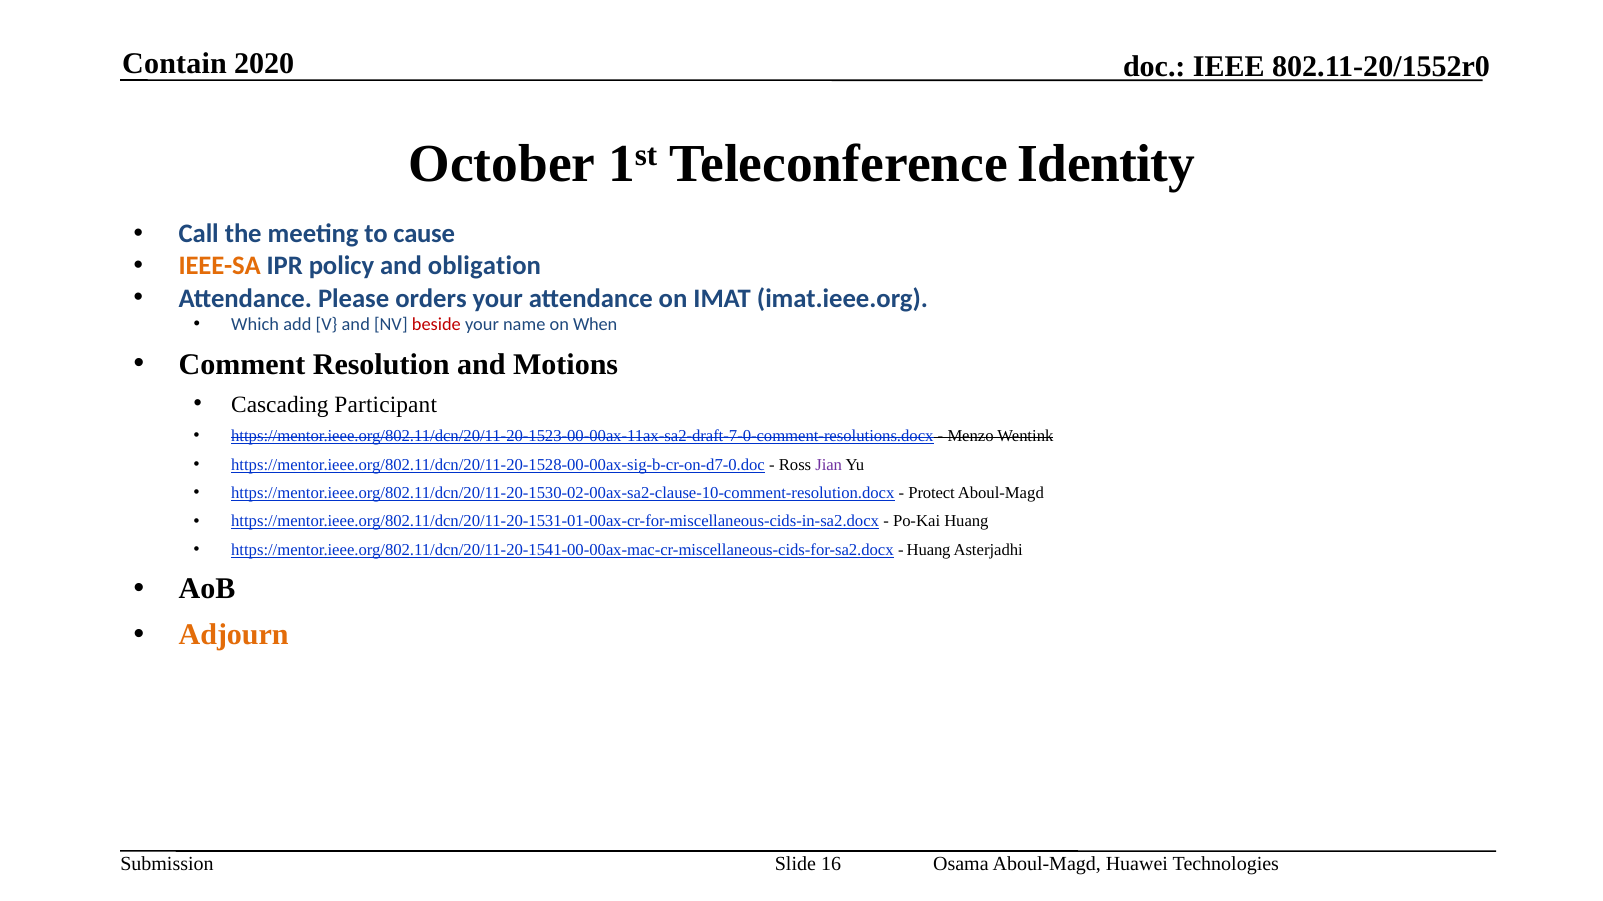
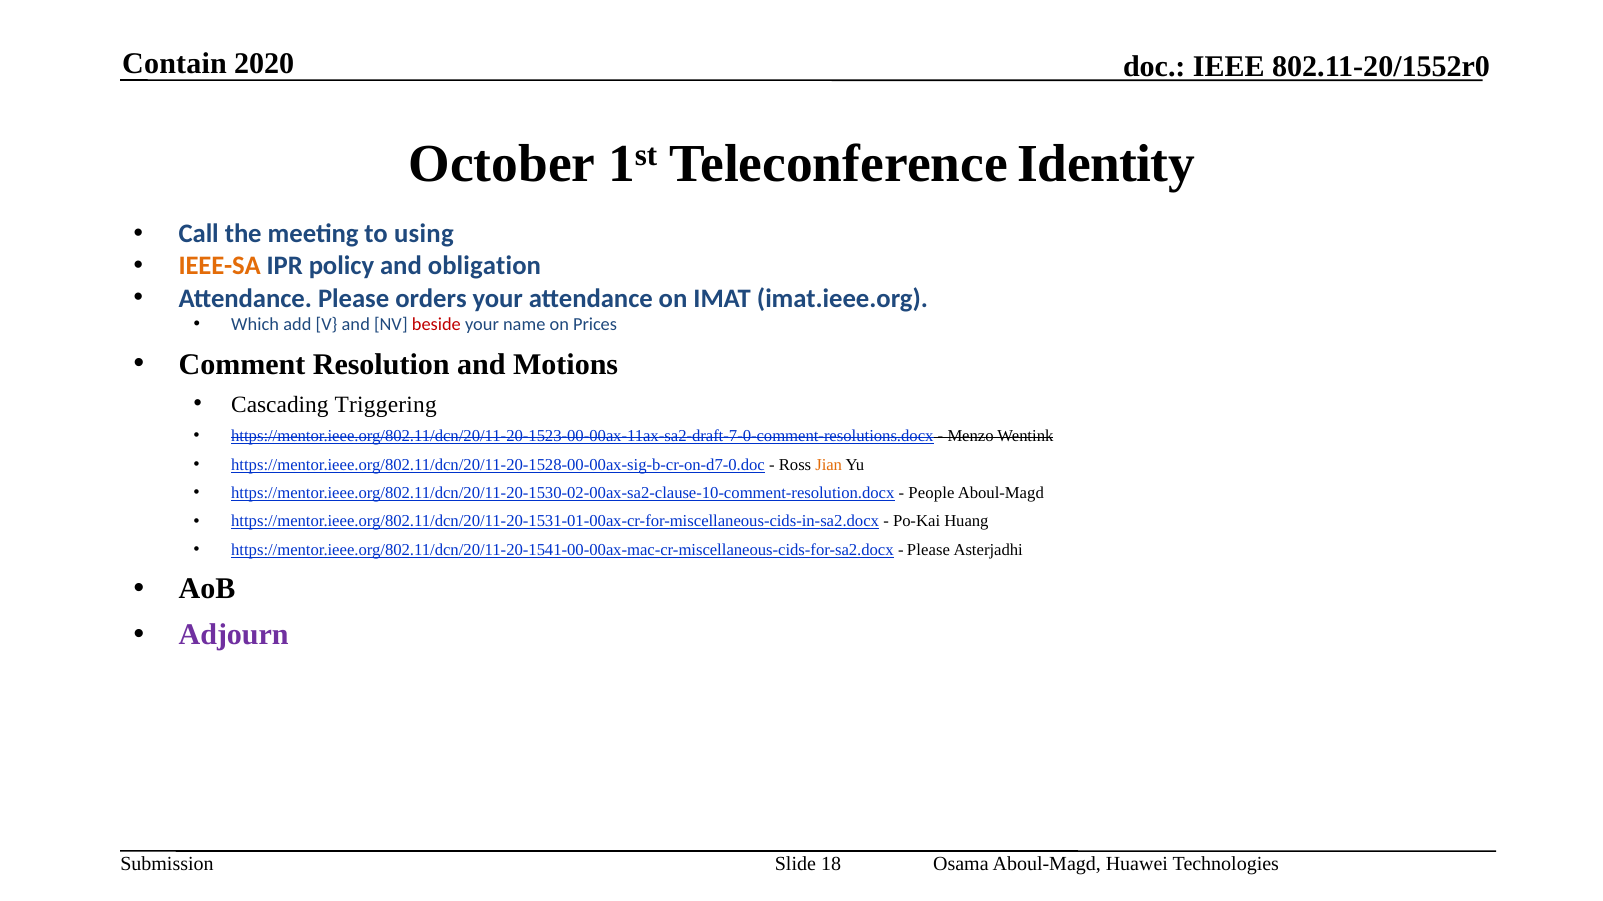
cause: cause -> using
When: When -> Prices
Participant: Participant -> Triggering
Jian colour: purple -> orange
Protect: Protect -> People
Huang at (929, 550): Huang -> Please
Adjourn colour: orange -> purple
16: 16 -> 18
